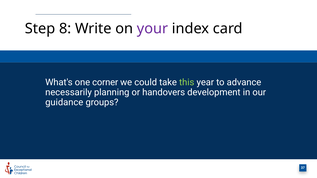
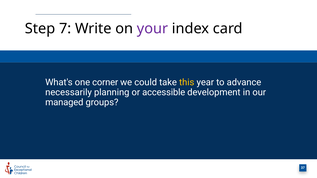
8: 8 -> 7
this colour: light green -> yellow
handovers: handovers -> accessible
guidance: guidance -> managed
